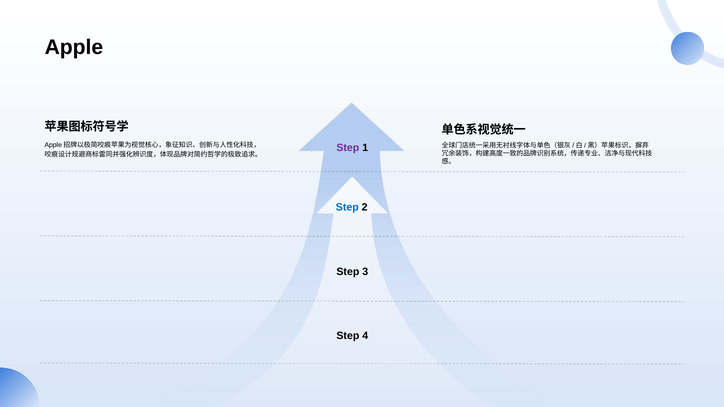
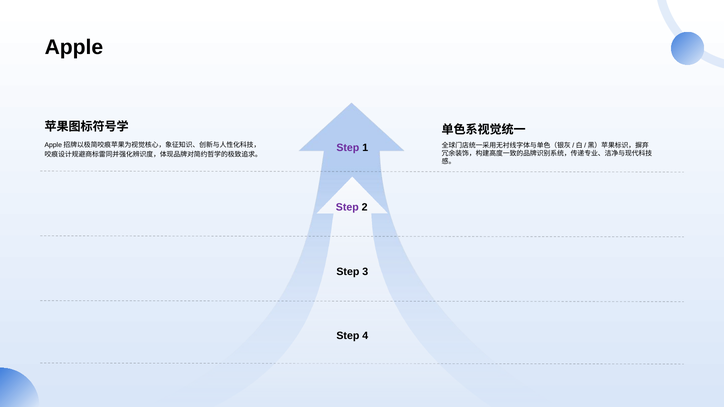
Step at (347, 207) colour: blue -> purple
